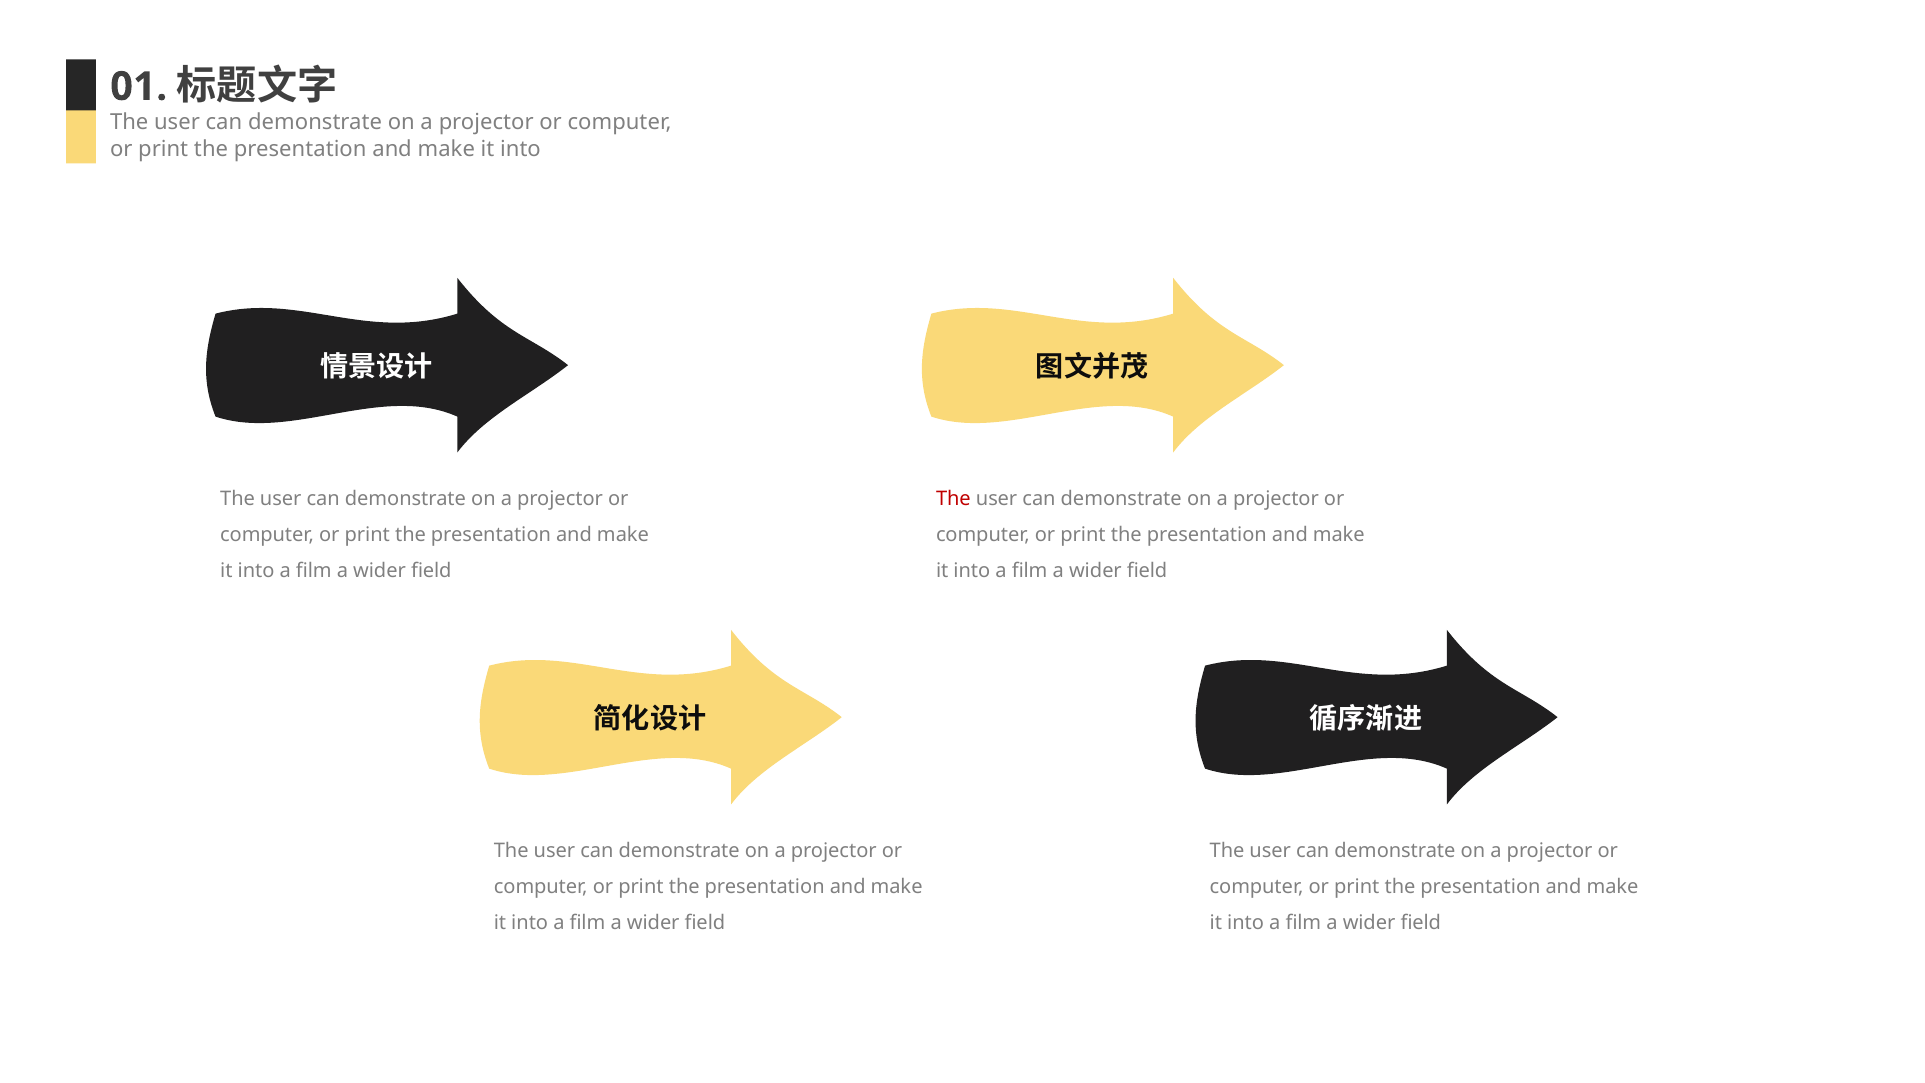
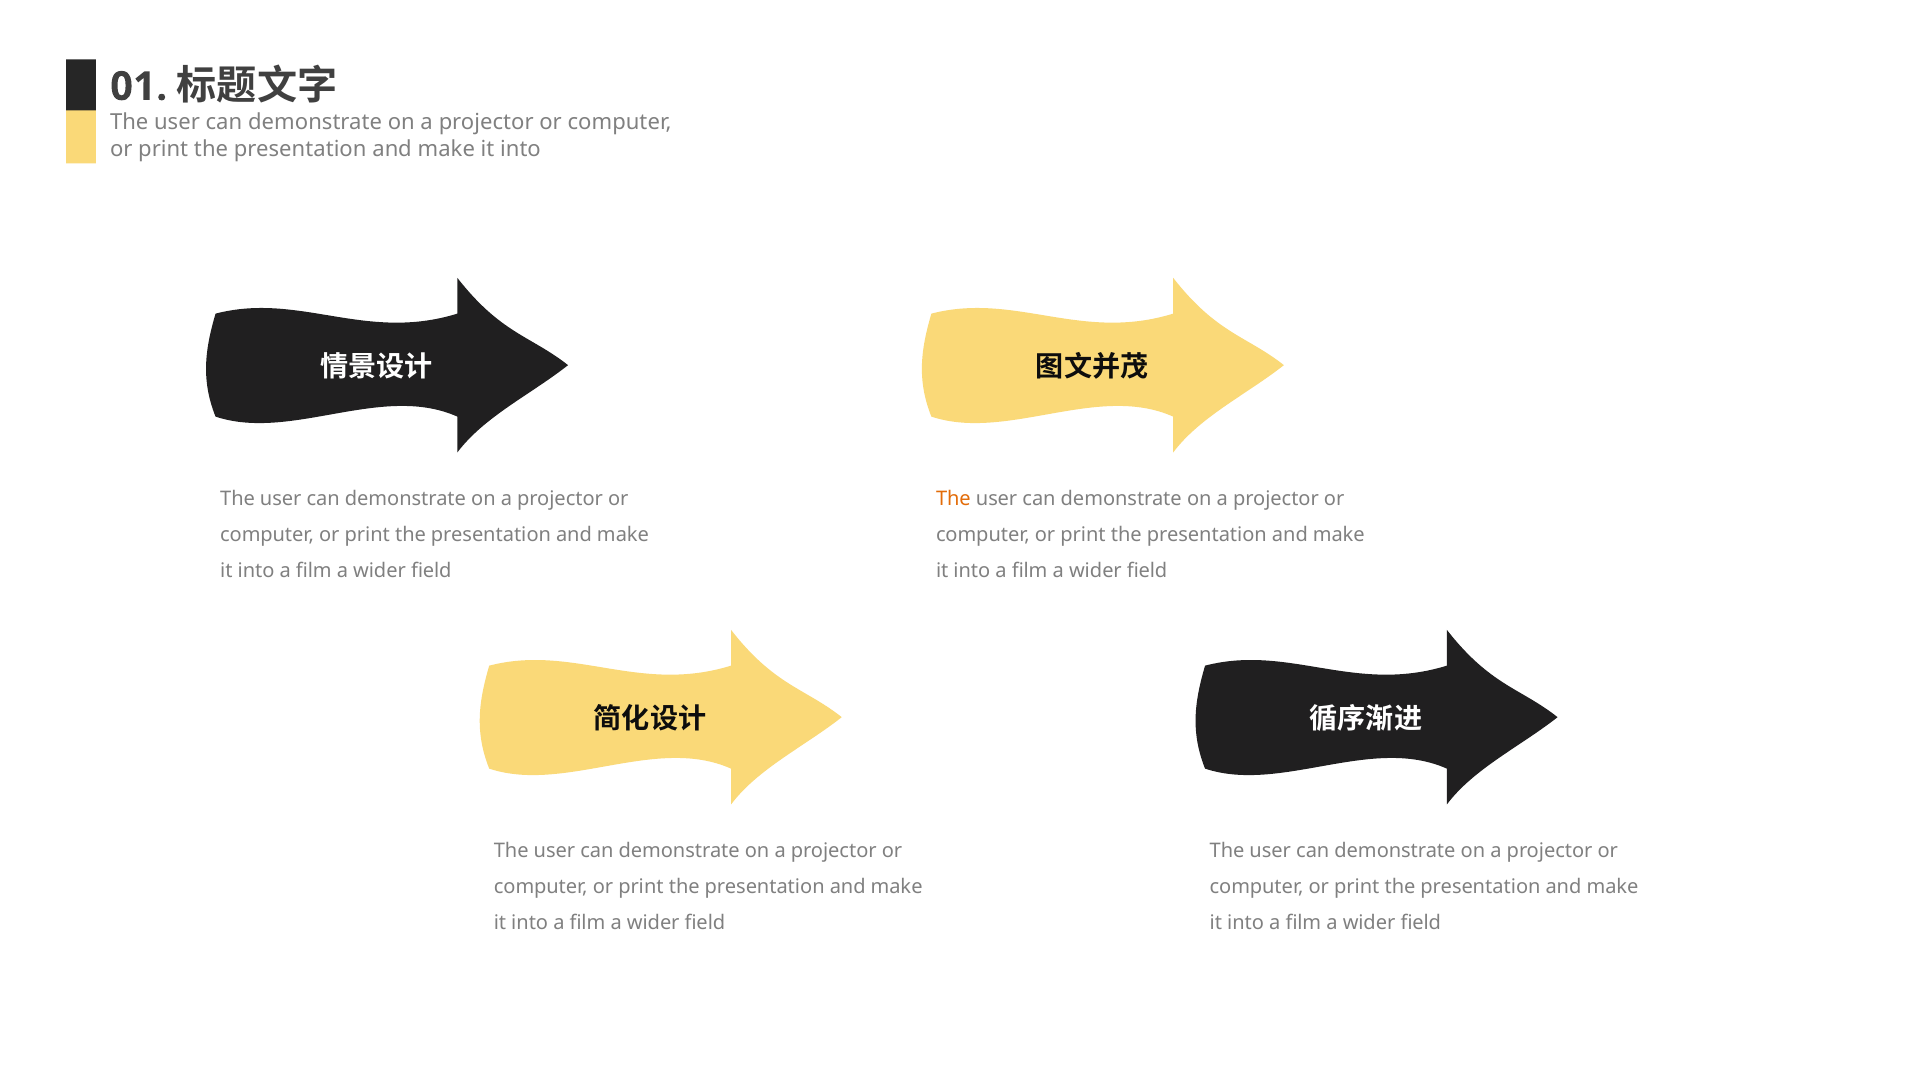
The at (953, 499) colour: red -> orange
